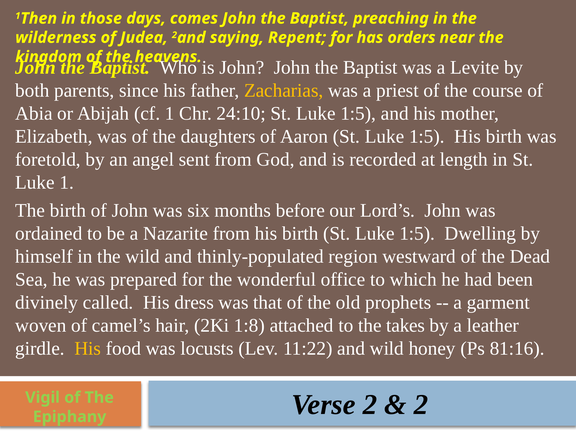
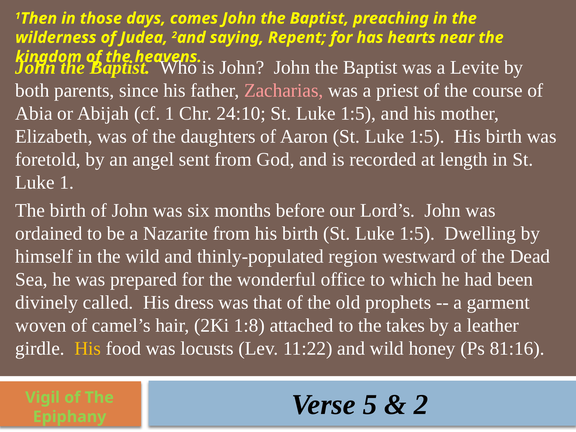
orders: orders -> hearts
Zacharias colour: yellow -> pink
Verse 2: 2 -> 5
